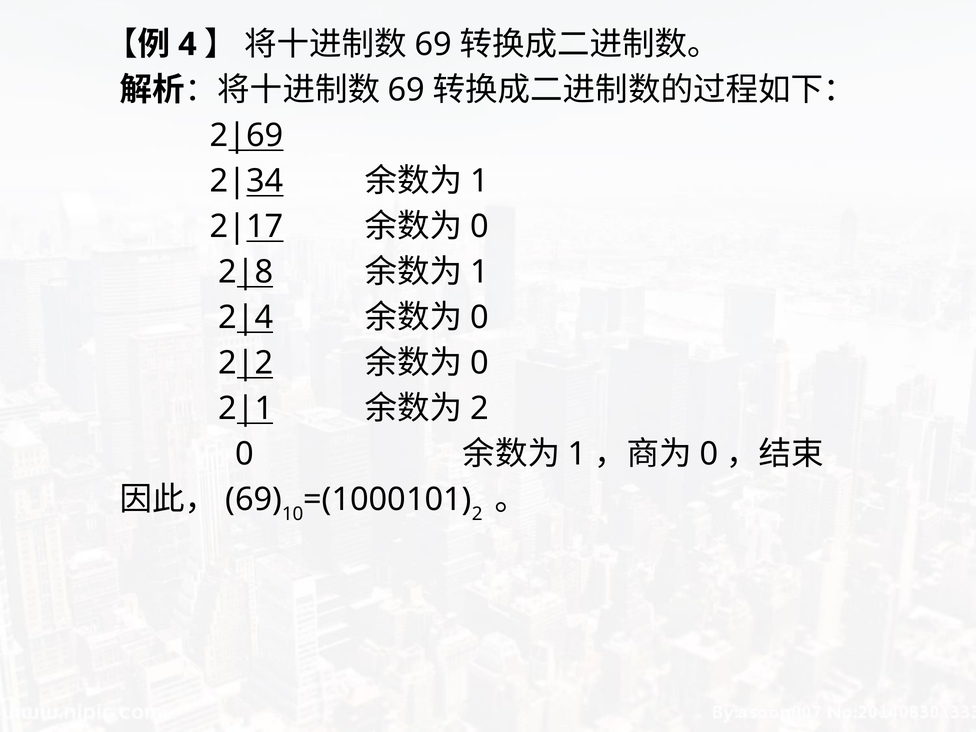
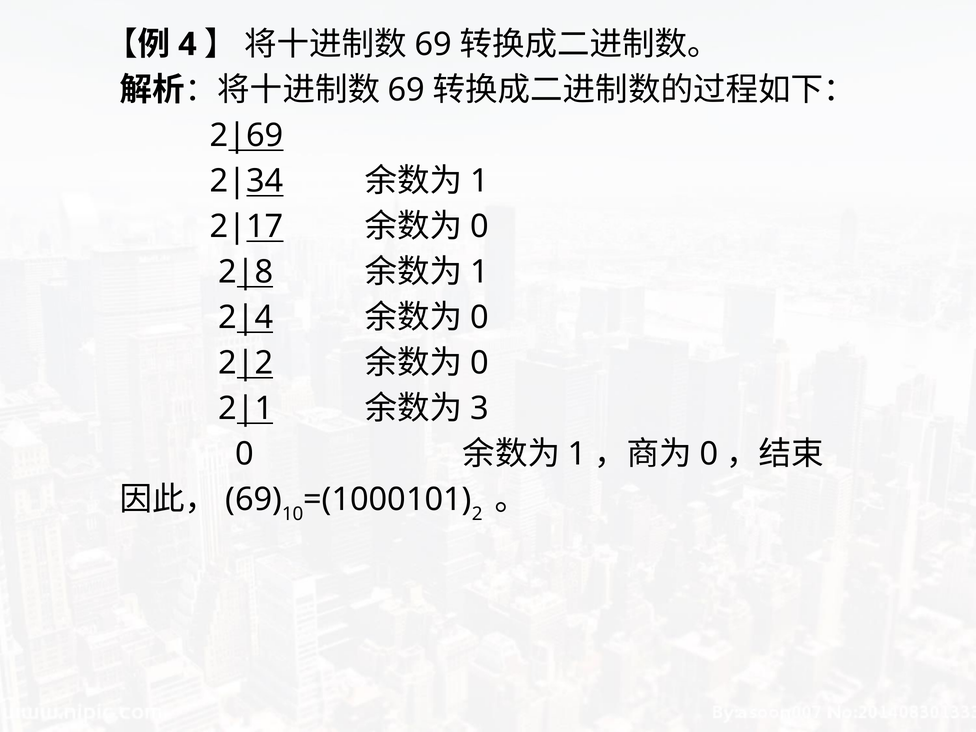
2 at (480, 409): 2 -> 3
